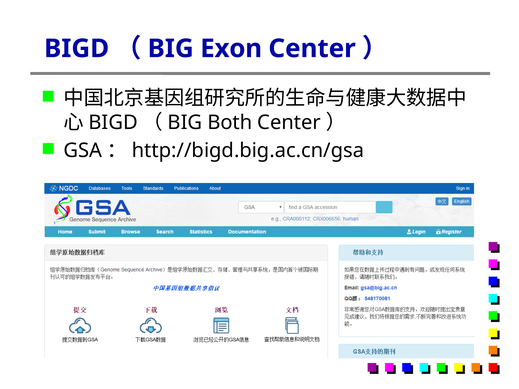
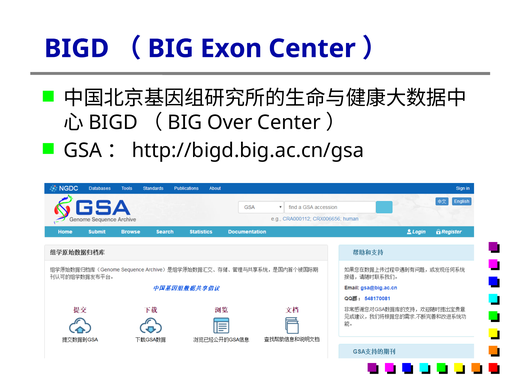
Both: Both -> Over
